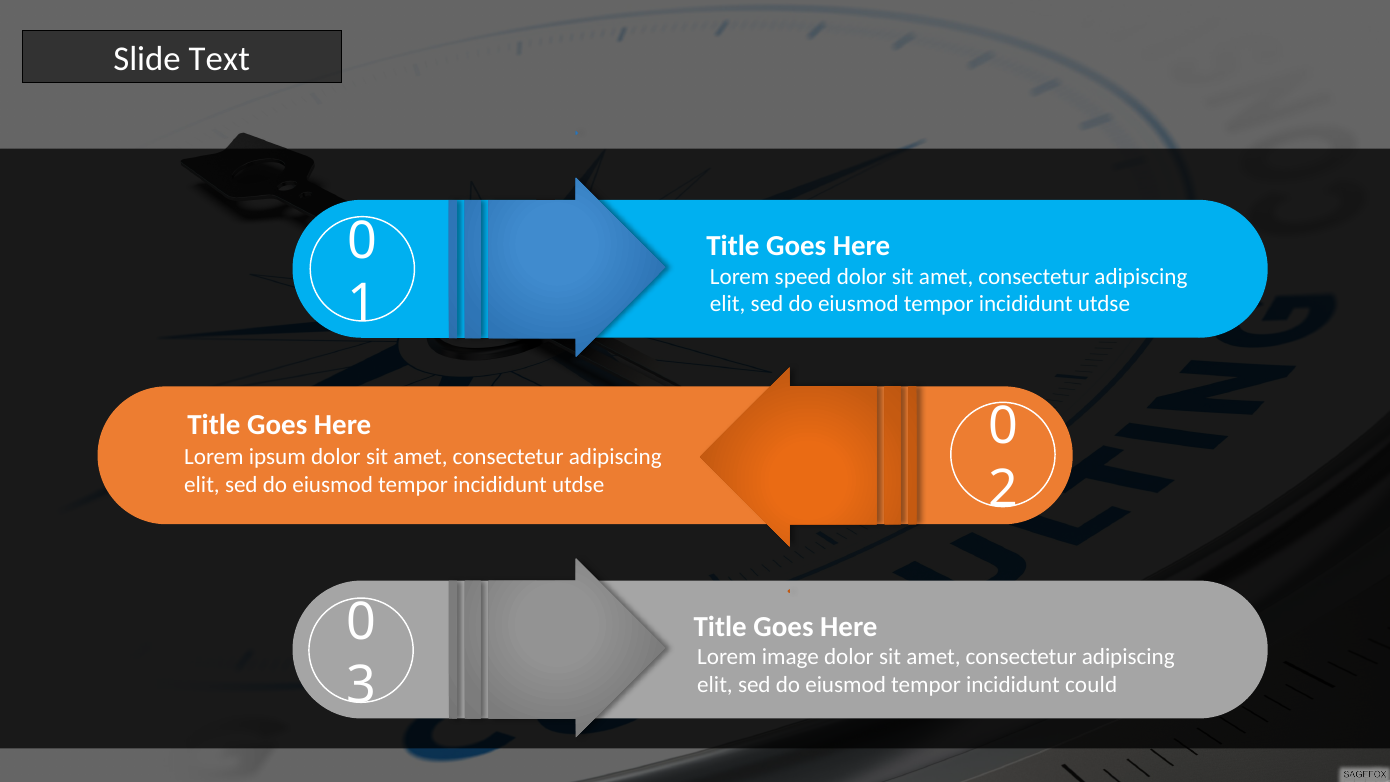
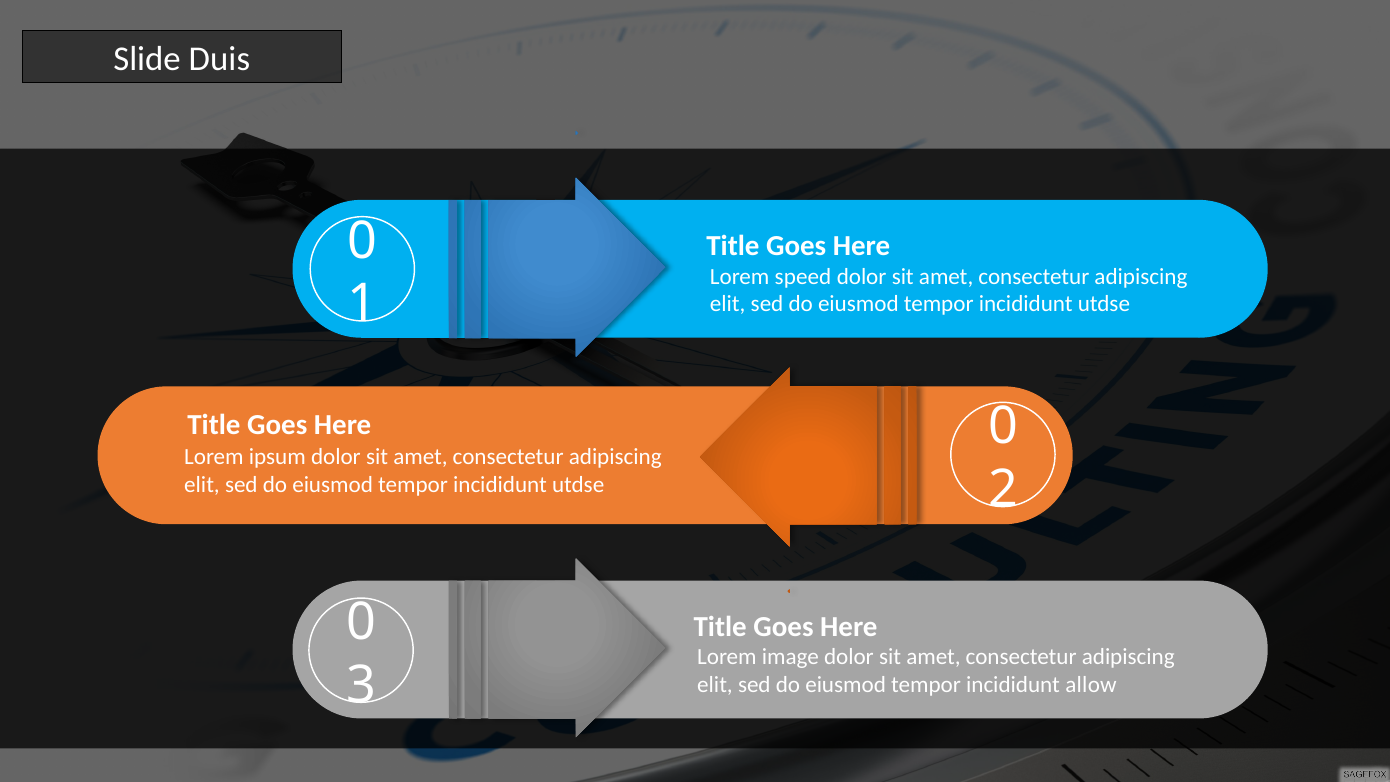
Text: Text -> Duis
could: could -> allow
